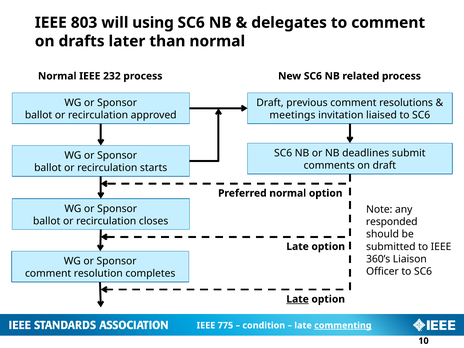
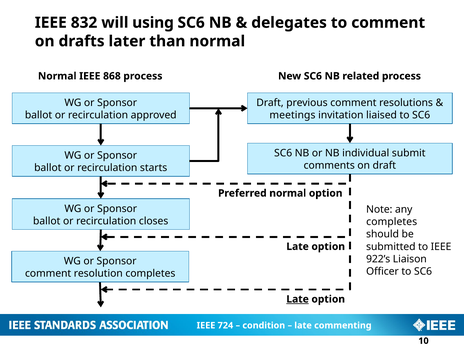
803: 803 -> 832
232: 232 -> 868
deadlines: deadlines -> individual
responded at (392, 222): responded -> completes
360’s: 360’s -> 922’s
775: 775 -> 724
commenting underline: present -> none
